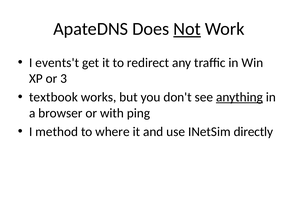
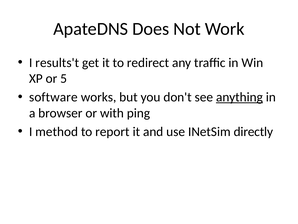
Not underline: present -> none
events't: events't -> results't
3: 3 -> 5
textbook: textbook -> software
where: where -> report
